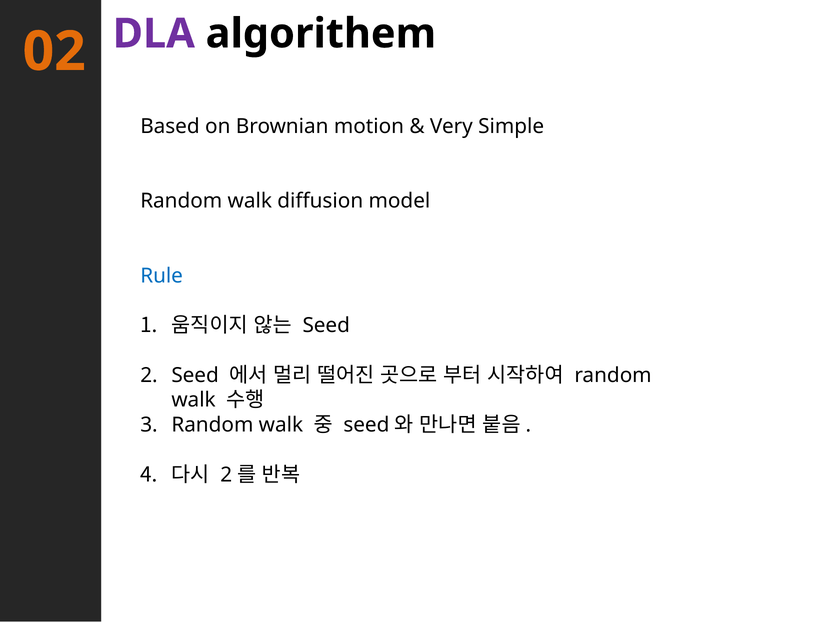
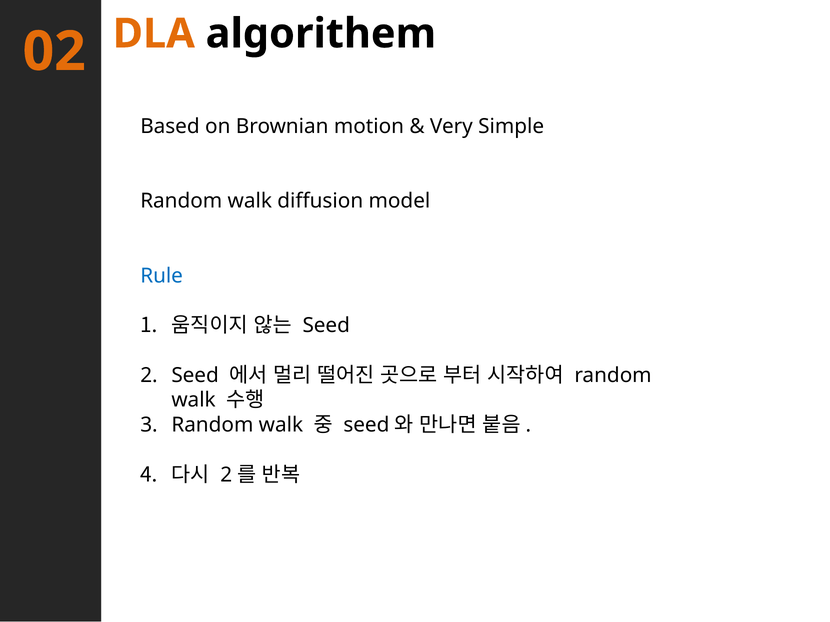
DLA colour: purple -> orange
